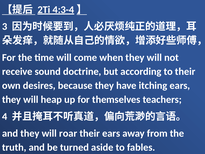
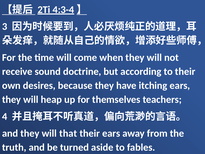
roar: roar -> that
